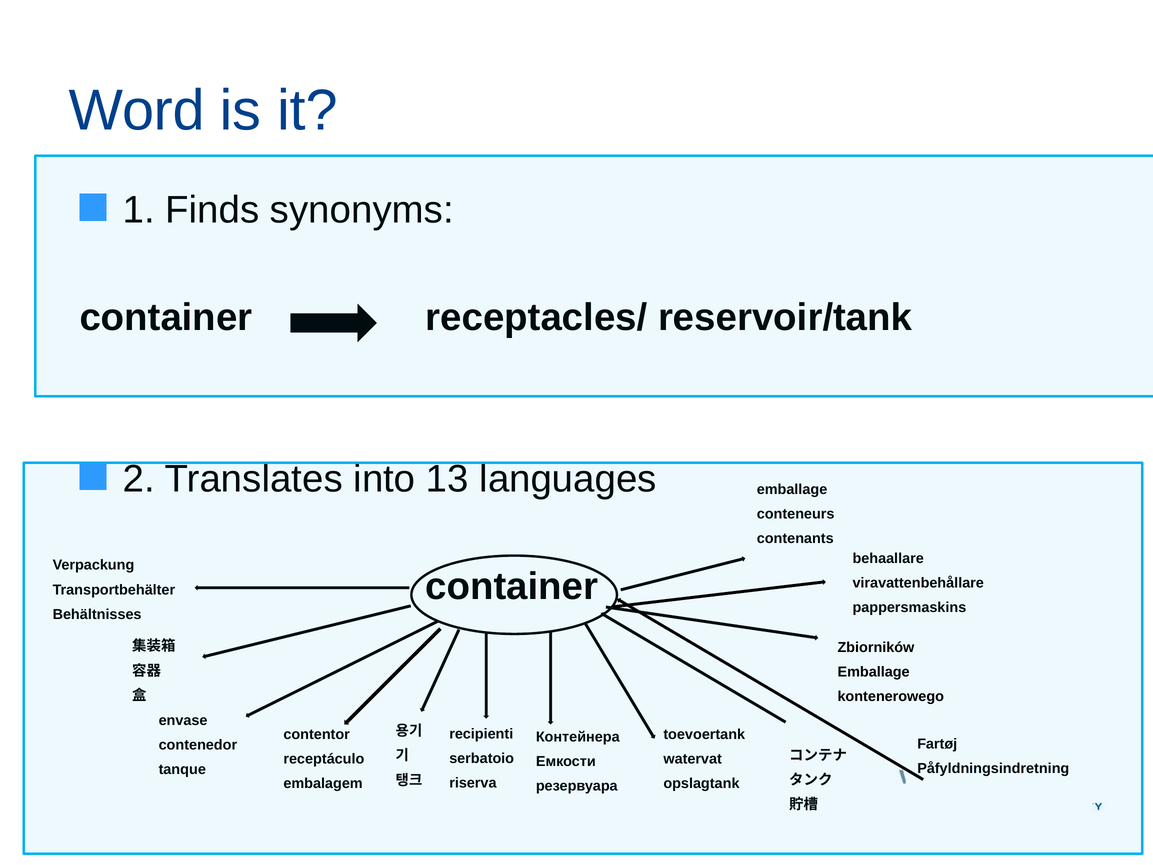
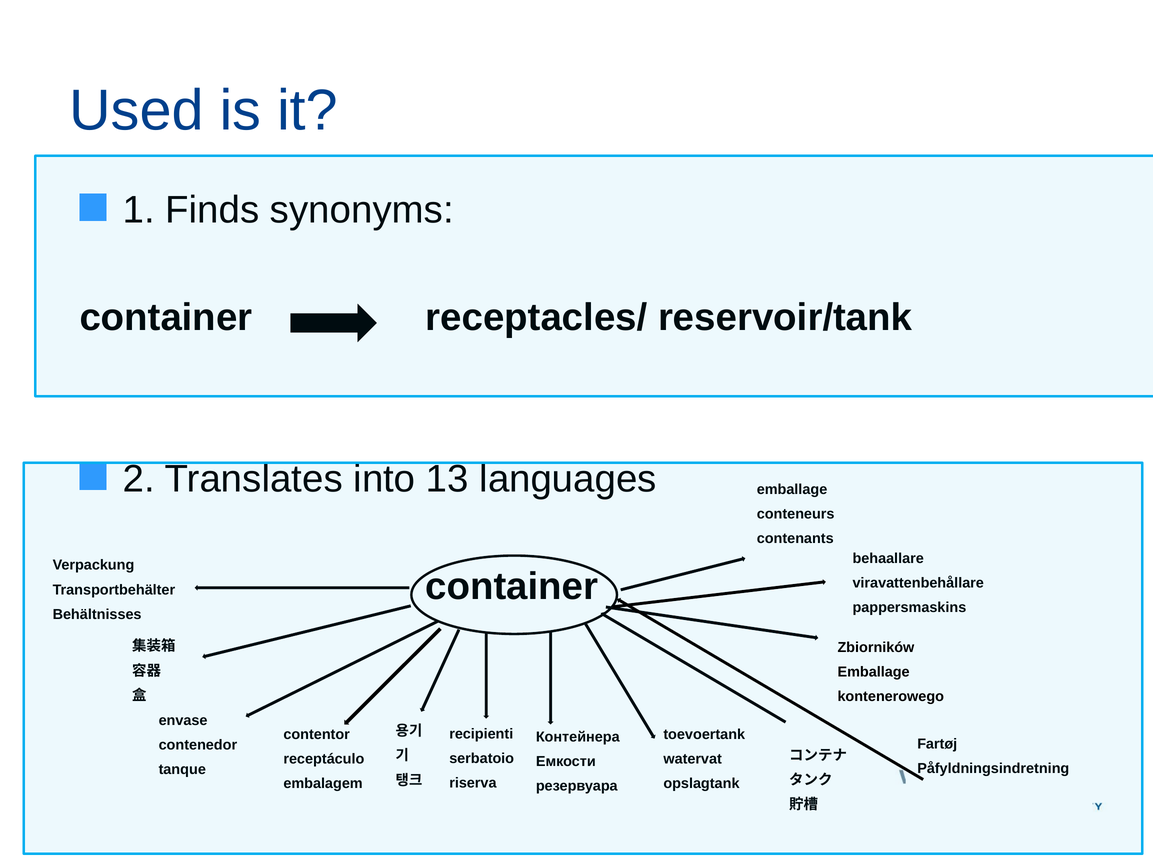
Word: Word -> Used
